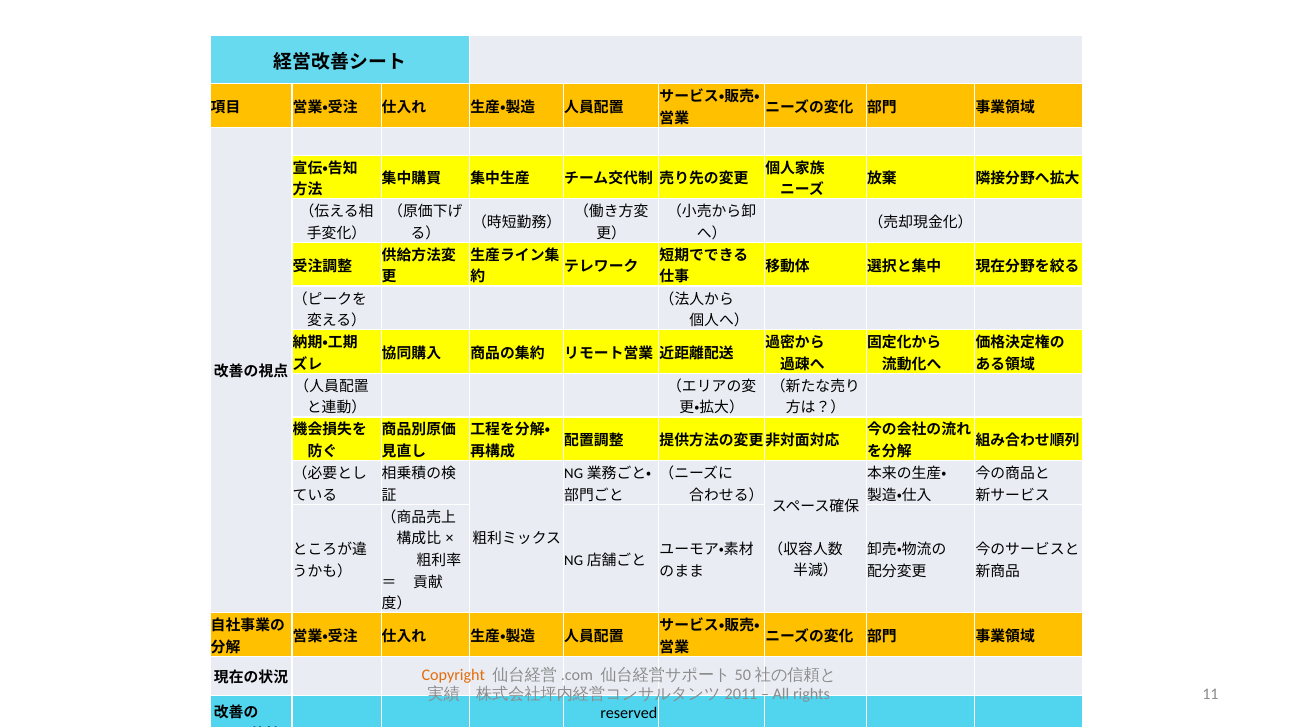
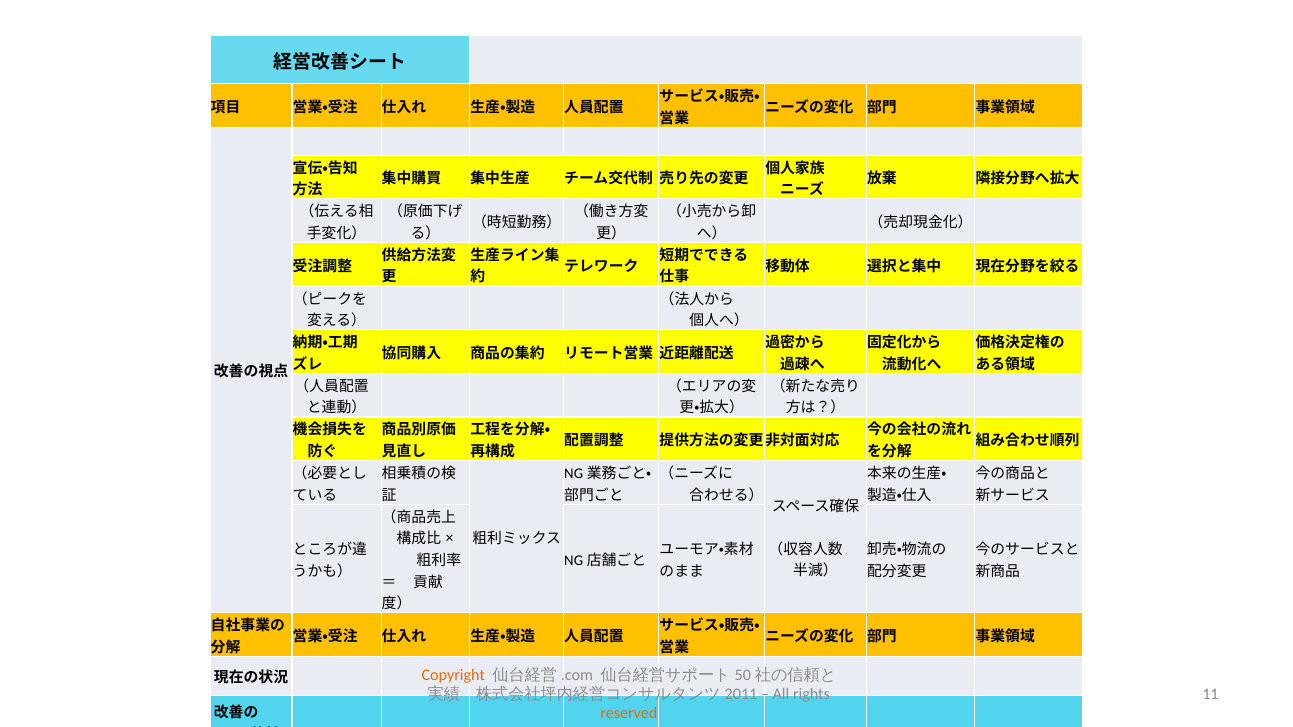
reserved colour: black -> orange
